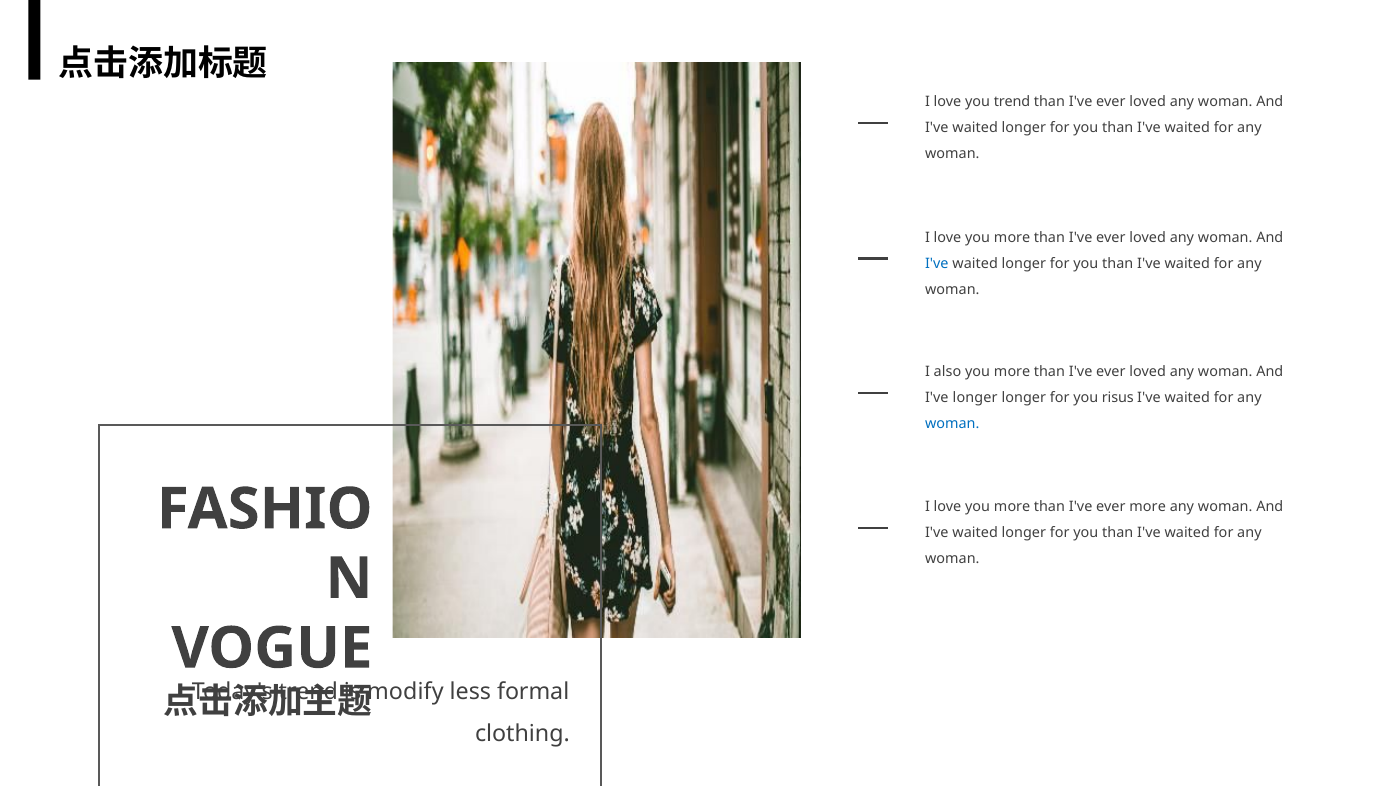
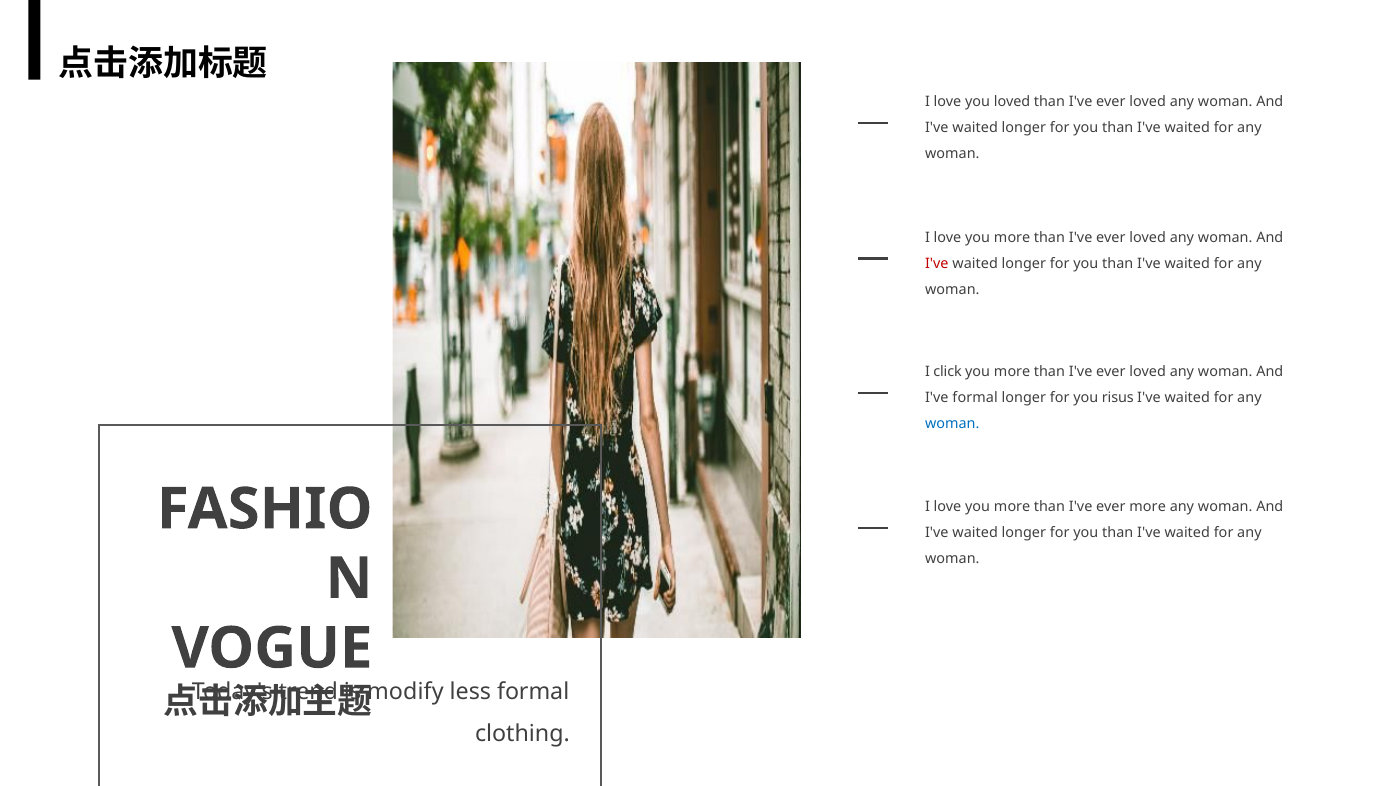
you trend: trend -> loved
I've at (937, 263) colour: blue -> red
also: also -> click
I've longer: longer -> formal
